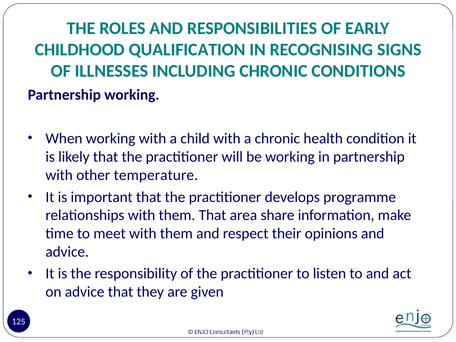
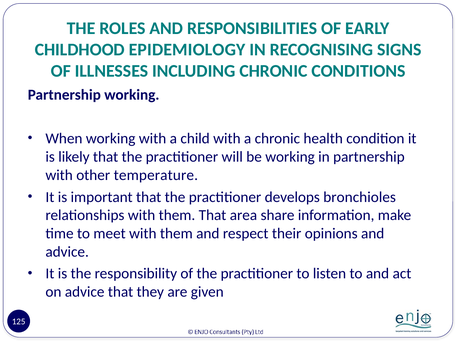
QUALIFICATION: QUALIFICATION -> EPIDEMIOLOGY
programme: programme -> bronchioles
